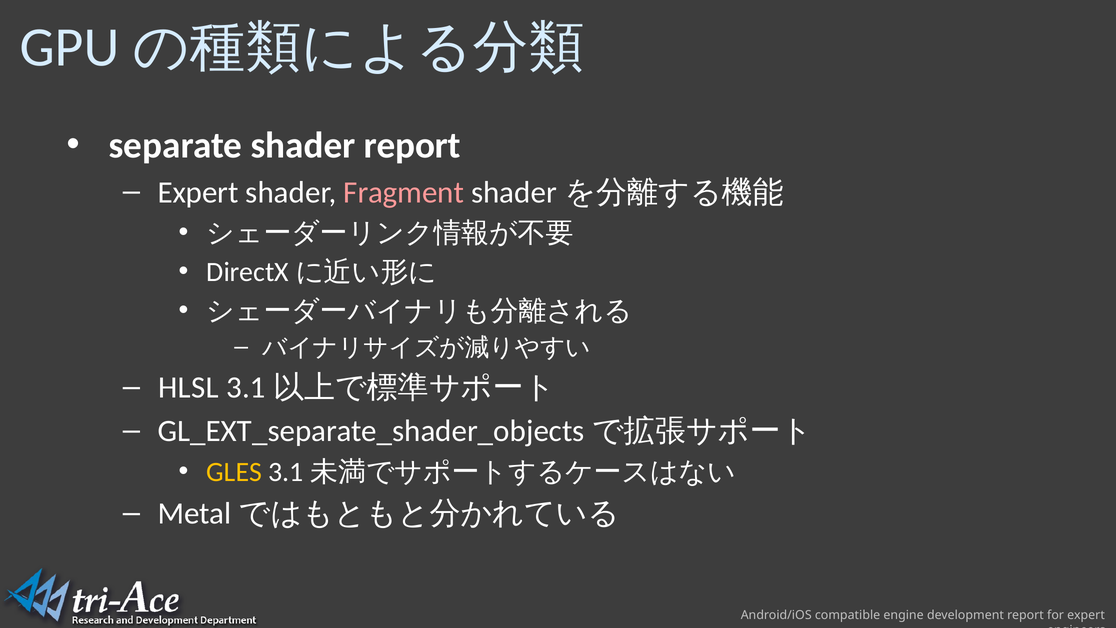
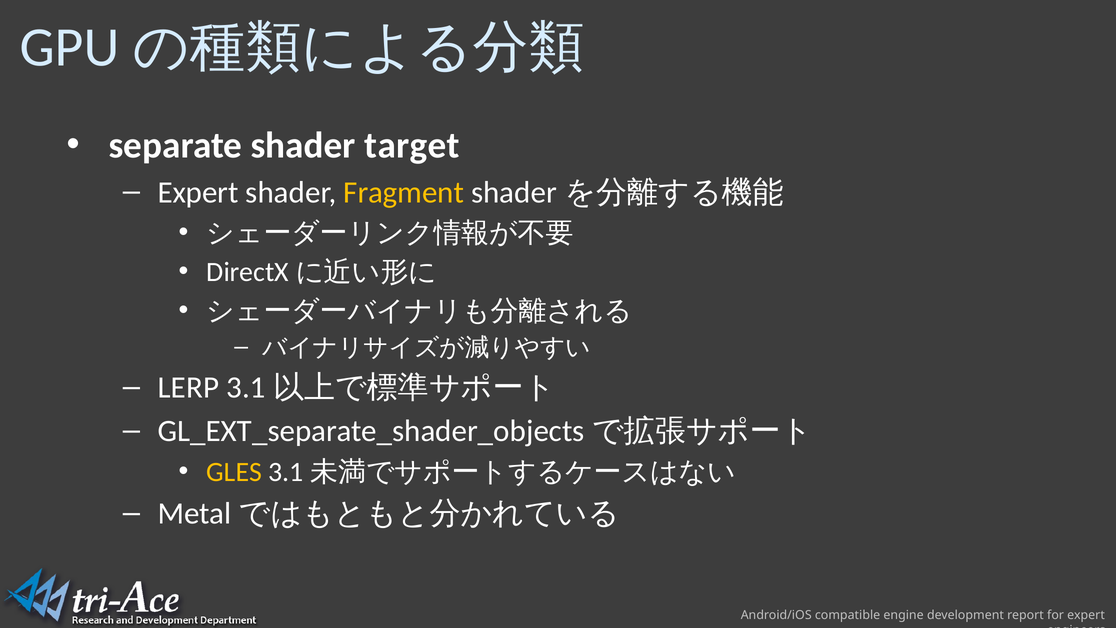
shader report: report -> target
Fragment colour: pink -> yellow
HLSL: HLSL -> LERP
